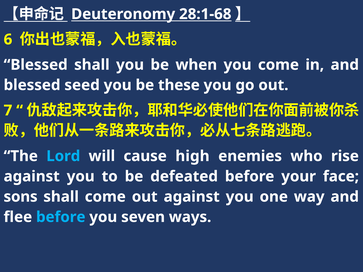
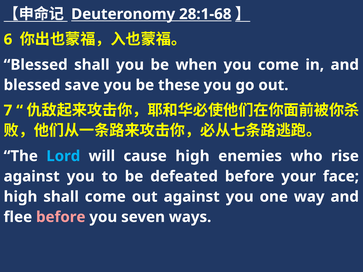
seed: seed -> save
sons at (21, 197): sons -> high
before at (61, 217) colour: light blue -> pink
